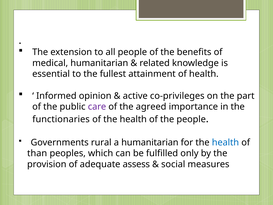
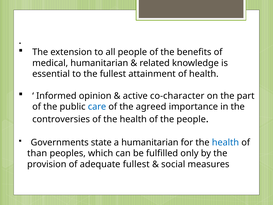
co-privileges: co-privileges -> co-character
care colour: purple -> blue
functionaries: functionaries -> controversies
rural: rural -> state
adequate assess: assess -> fullest
